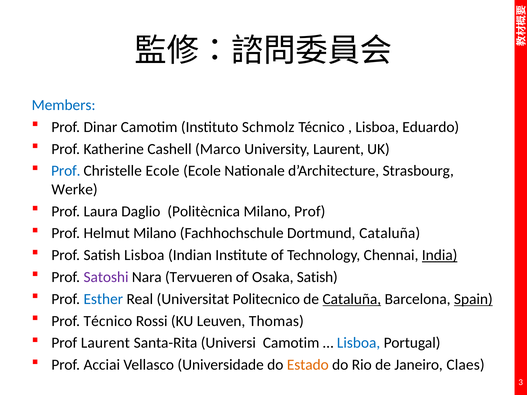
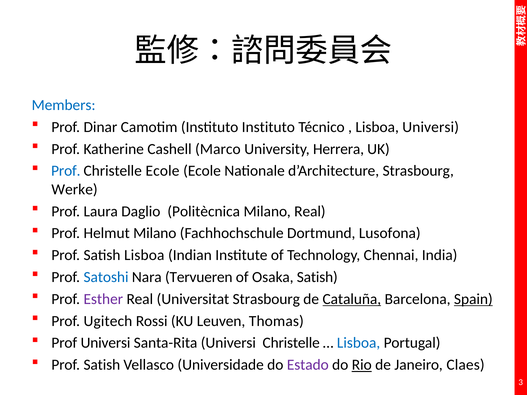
Instituto Schmolz: Schmolz -> Instituto
Lisboa Eduardo: Eduardo -> Universi
University Laurent: Laurent -> Herrera
Milano Prof: Prof -> Real
Dortmund Cataluña: Cataluña -> Lusofona
India underline: present -> none
Satoshi colour: purple -> blue
Esther colour: blue -> purple
Universitat Politecnico: Politecnico -> Strasbourg
Prof Técnico: Técnico -> Ugitech
Prof Laurent: Laurent -> Universi
Universi Camotim: Camotim -> Christelle
Acciai at (102, 365): Acciai -> Satish
Estado colour: orange -> purple
Rio underline: none -> present
